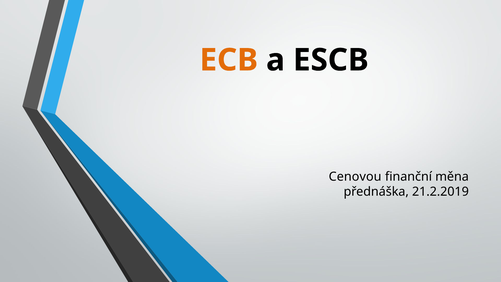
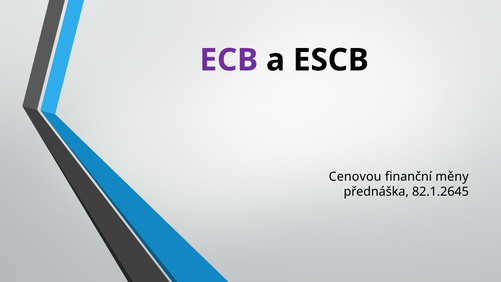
ECB colour: orange -> purple
měna: měna -> měny
21.2.2019: 21.2.2019 -> 82.1.2645
